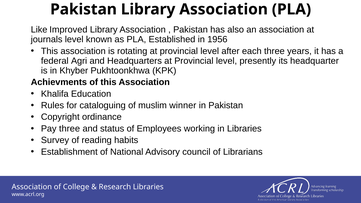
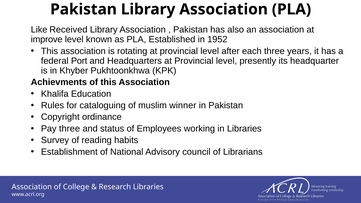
Improved: Improved -> Received
journals: journals -> improve
1956: 1956 -> 1952
Agri: Agri -> Port
